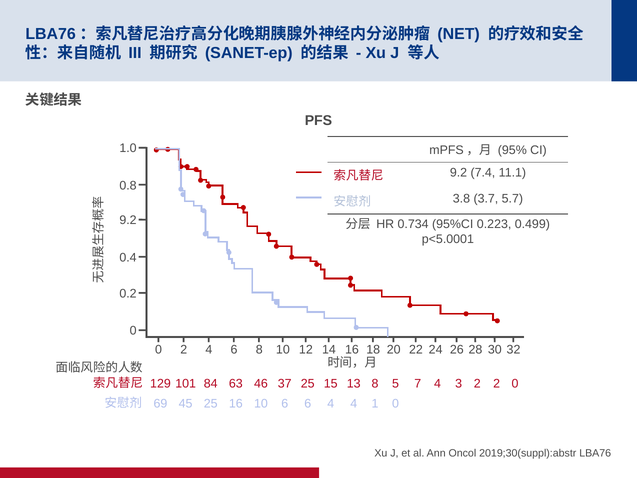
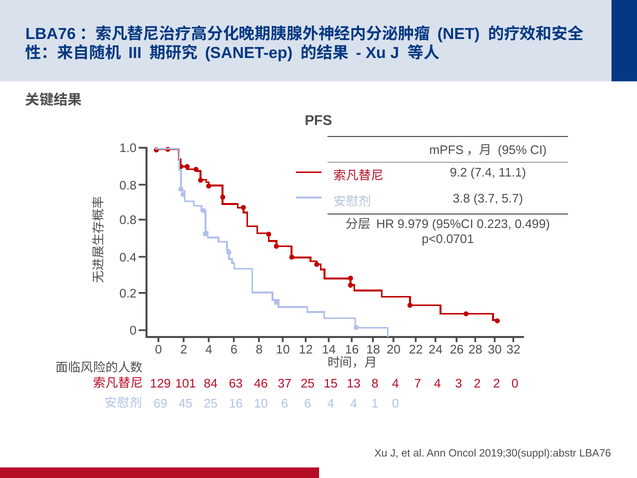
9.2 at (128, 220): 9.2 -> 0.8
0.734: 0.734 -> 9.979
p<5.0001: p<5.0001 -> p<0.0701
5 at (395, 384): 5 -> 4
